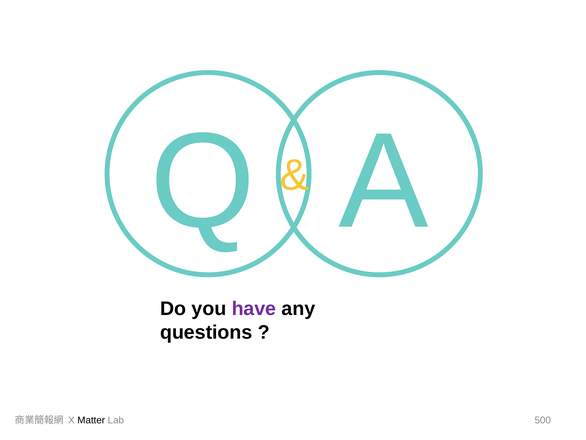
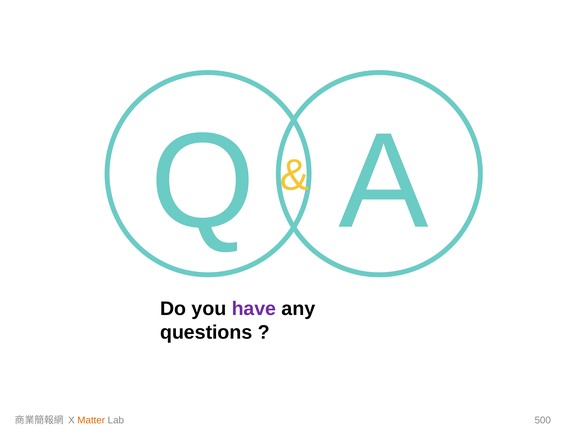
Matter colour: black -> orange
